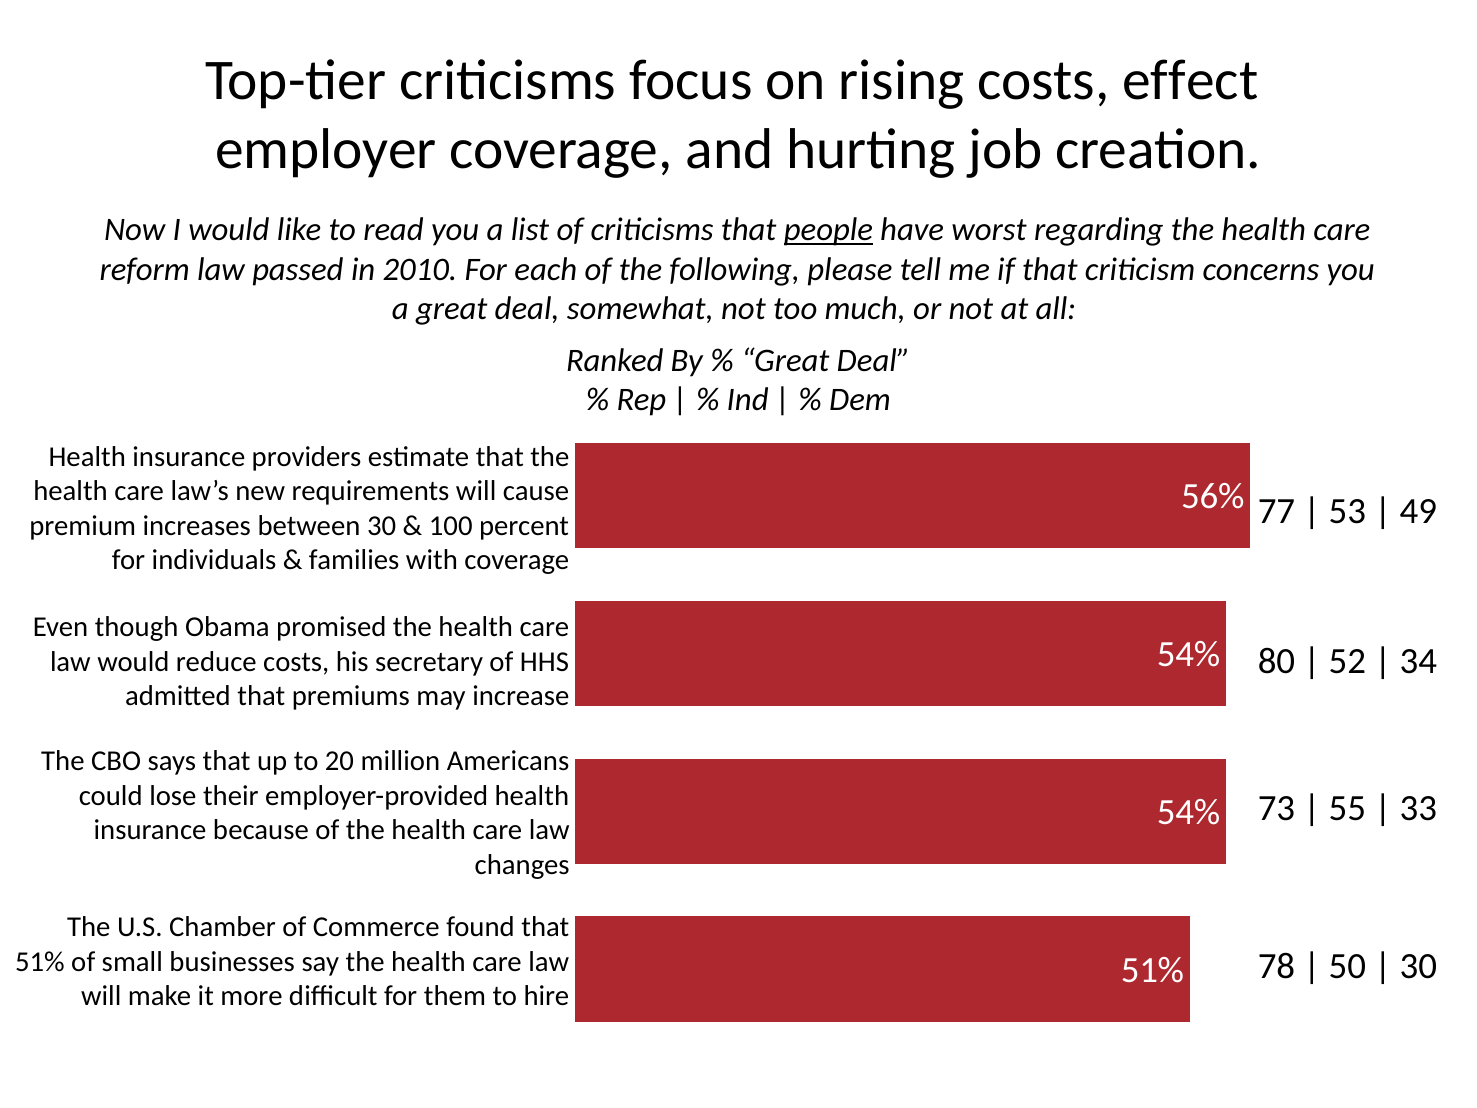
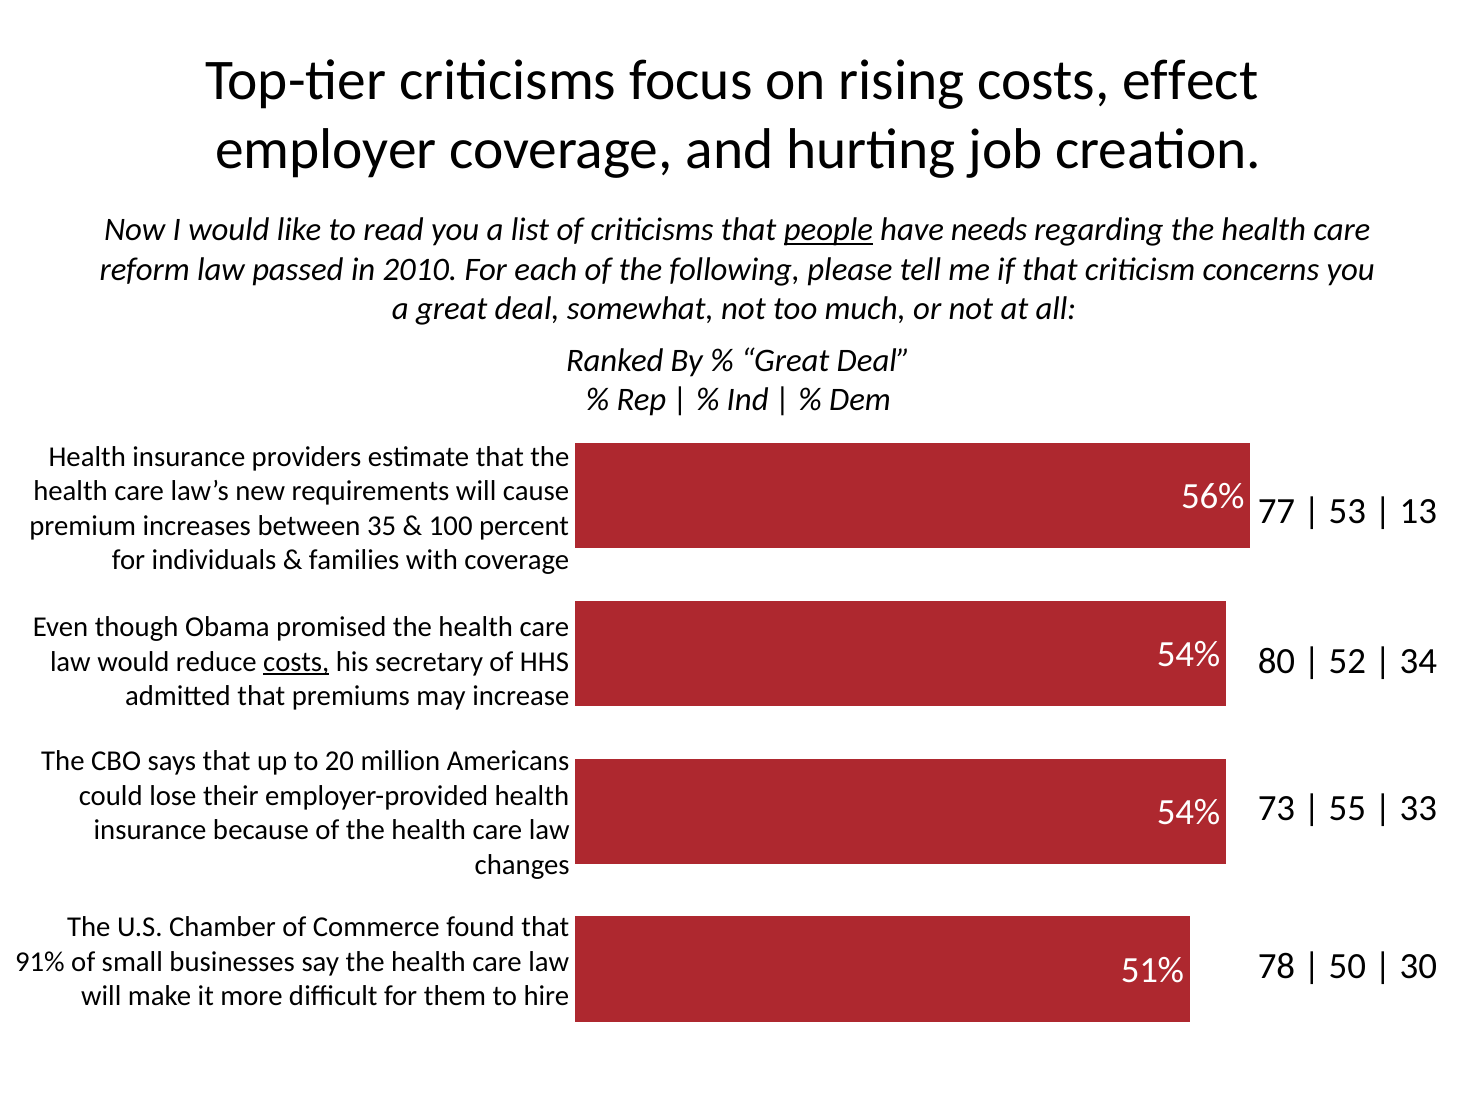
worst: worst -> needs
49: 49 -> 13
between 30: 30 -> 35
costs at (296, 661) underline: none -> present
51% at (40, 961): 51% -> 91%
